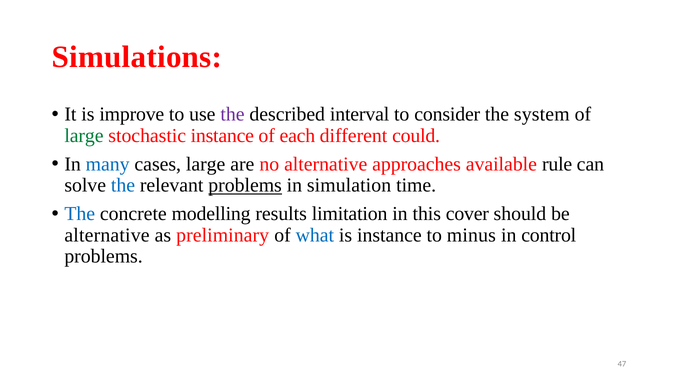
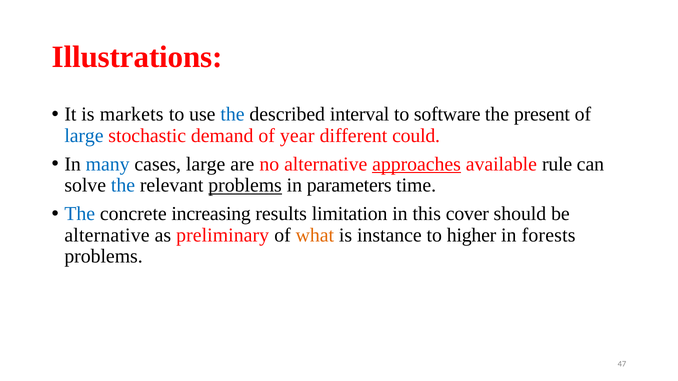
Simulations: Simulations -> Illustrations
improve: improve -> markets
the at (232, 115) colour: purple -> blue
consider: consider -> software
system: system -> present
large at (84, 136) colour: green -> blue
stochastic instance: instance -> demand
each: each -> year
approaches underline: none -> present
simulation: simulation -> parameters
modelling: modelling -> increasing
what colour: blue -> orange
minus: minus -> higher
control: control -> forests
